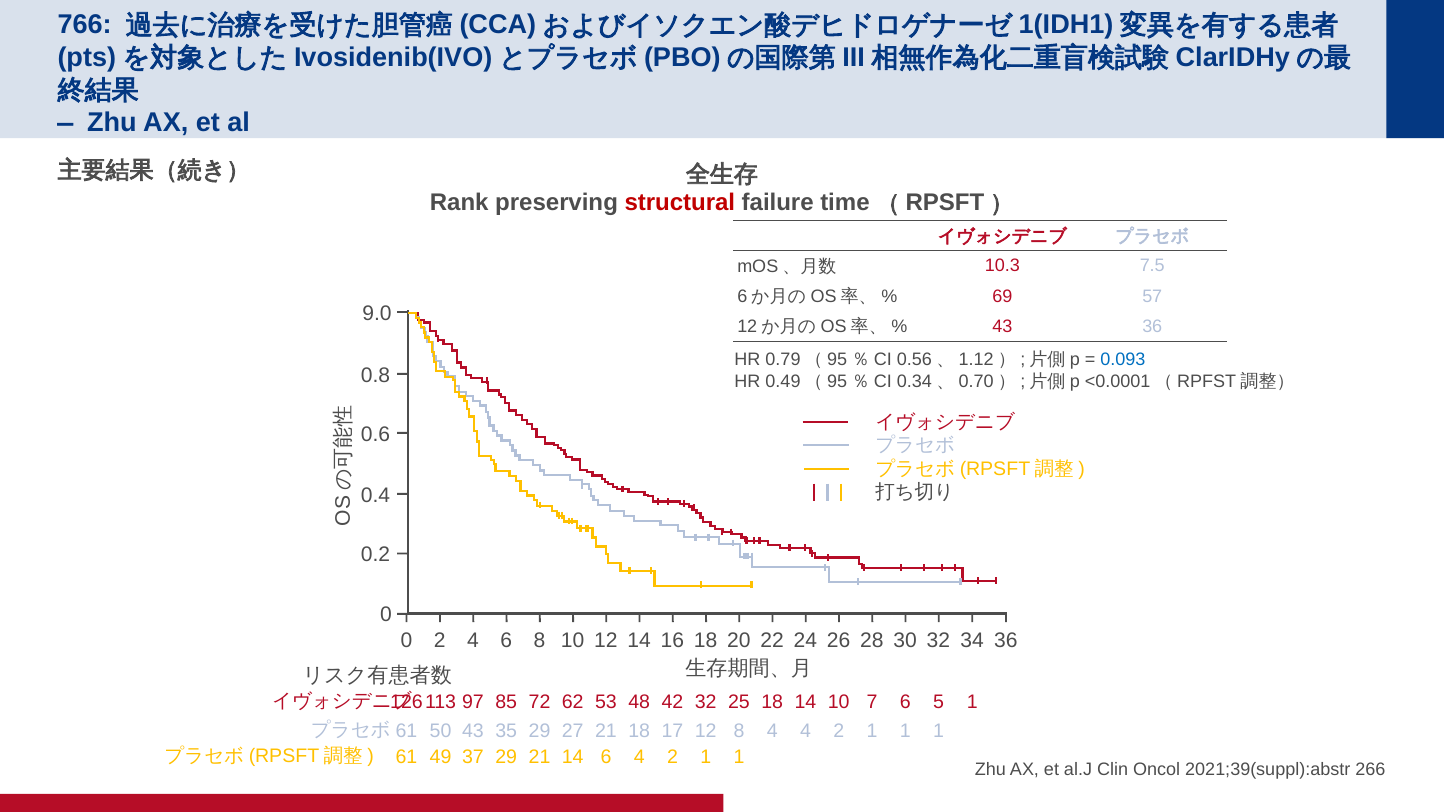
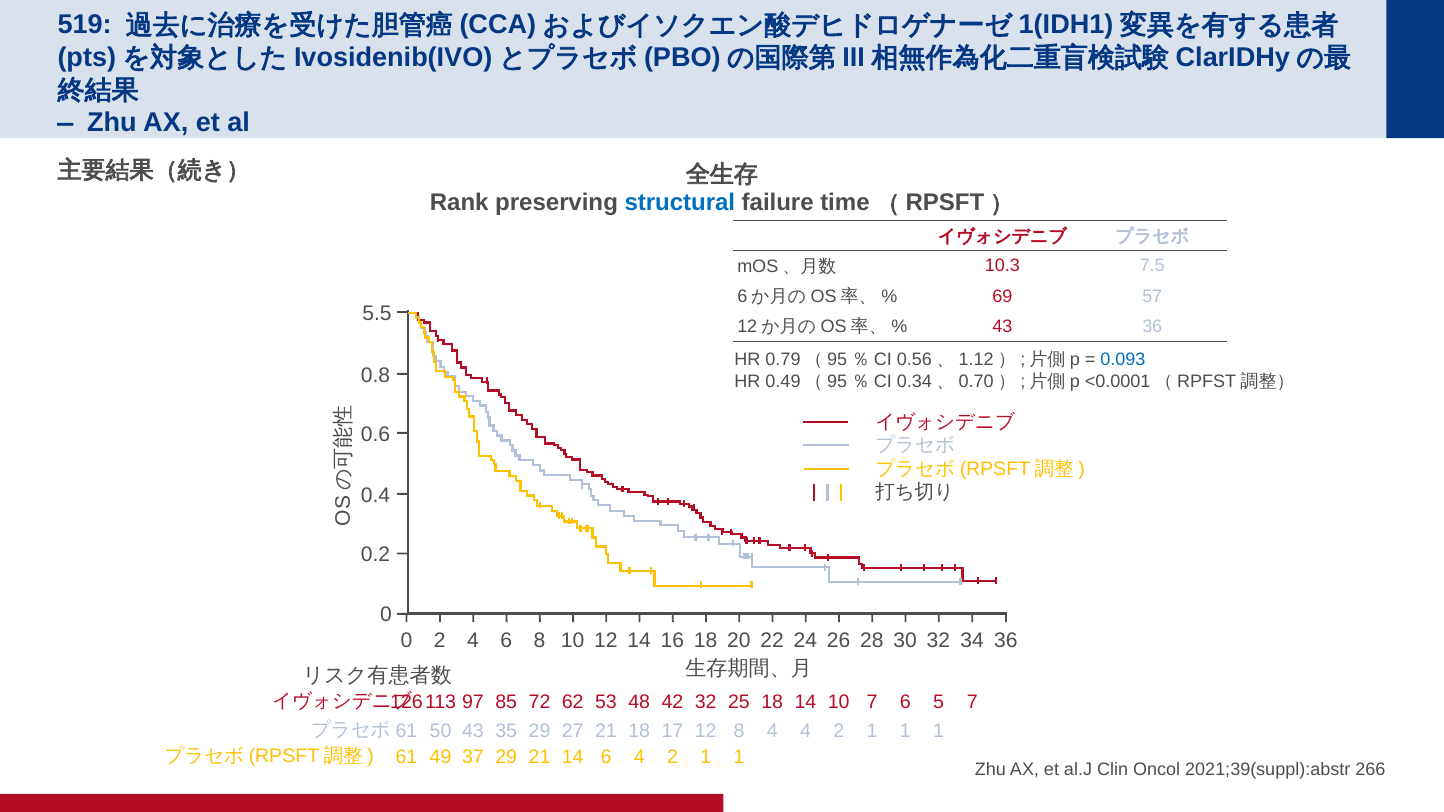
766: 766 -> 519
structural colour: red -> blue
9.0: 9.0 -> 5.5
1 at (972, 702): 1 -> 7
